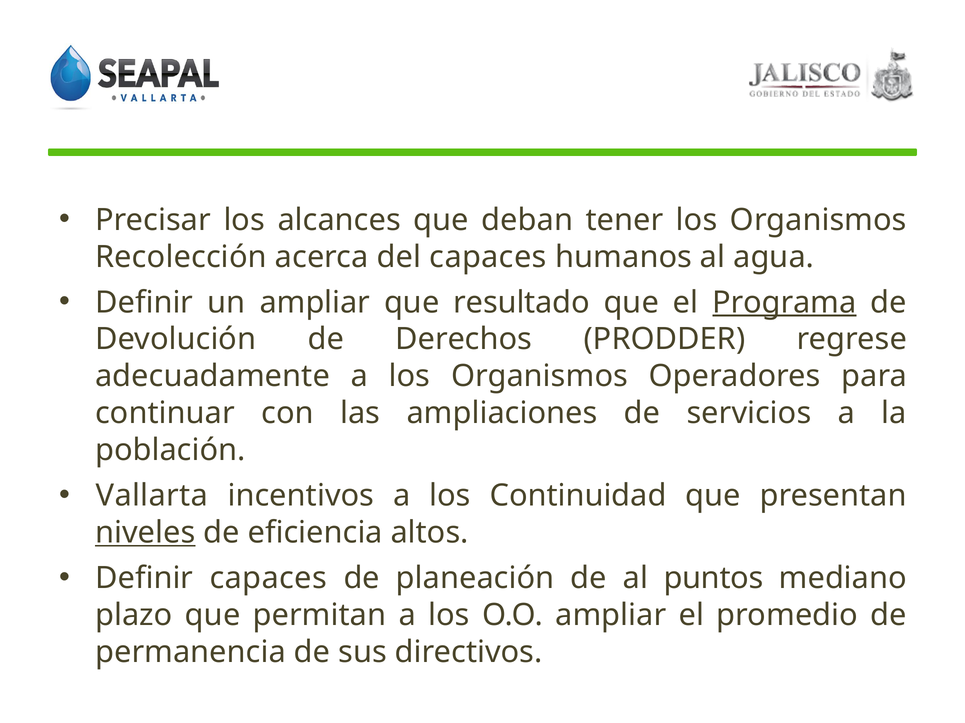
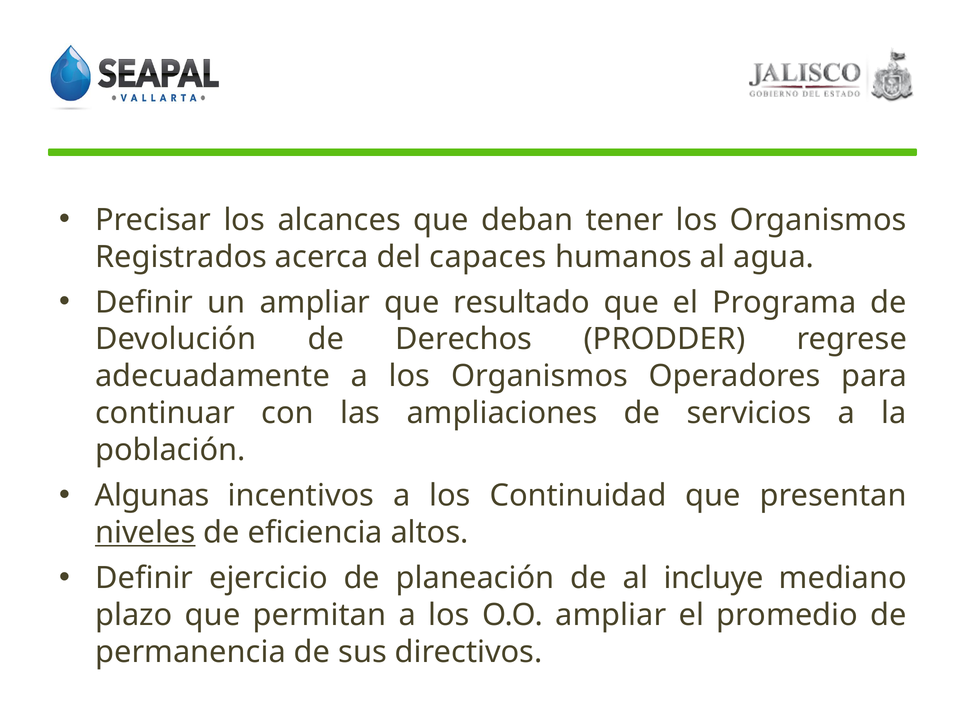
Recolección: Recolección -> Registrados
Programa underline: present -> none
Vallarta: Vallarta -> Algunas
Definir capaces: capaces -> ejercicio
puntos: puntos -> incluye
